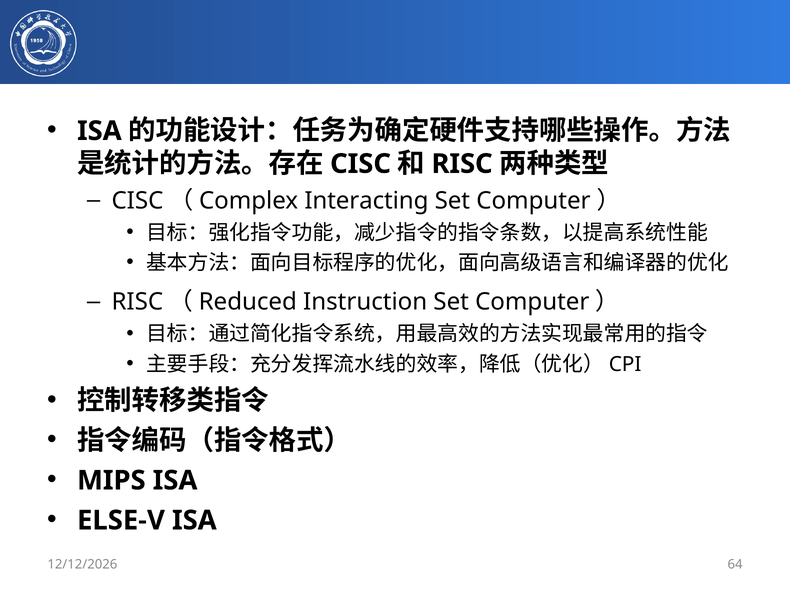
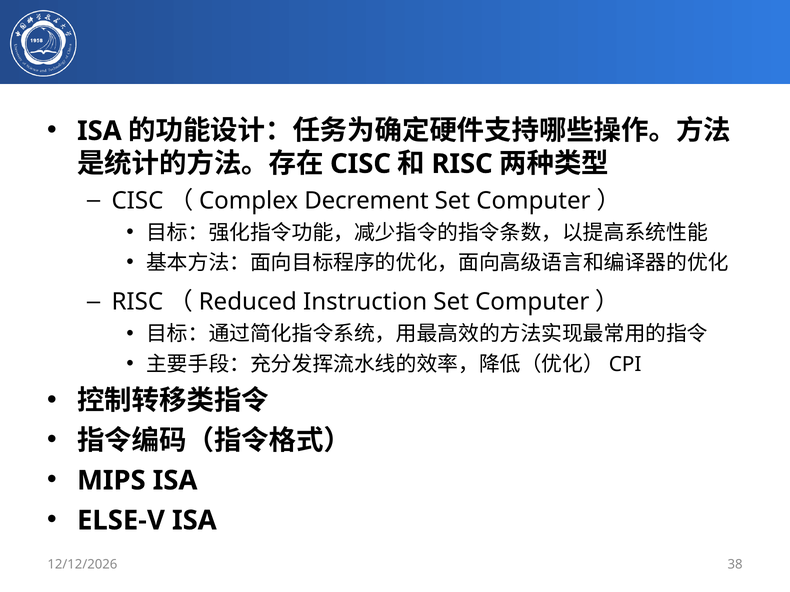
Interacting: Interacting -> Decrement
64: 64 -> 38
